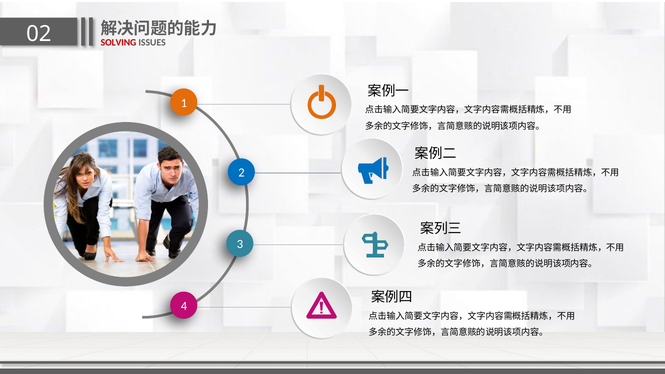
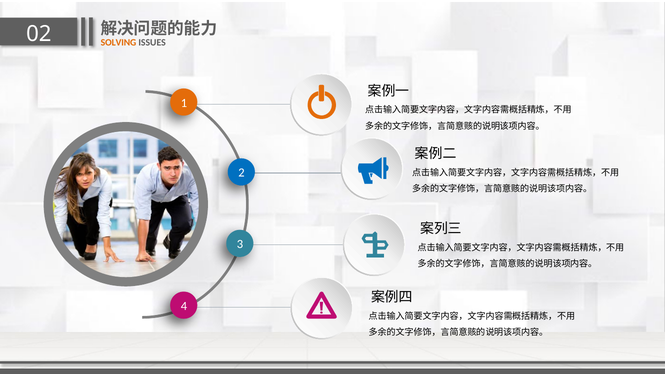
SOLVING colour: red -> orange
